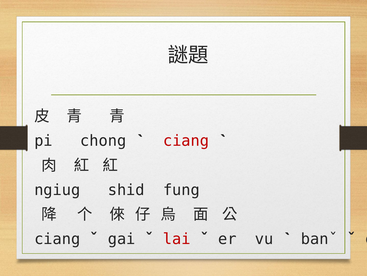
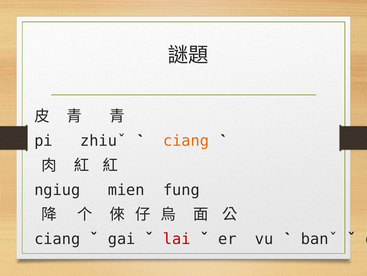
chong: chong -> zhiuˇ
ciang at (186, 141) colour: red -> orange
shid: shid -> mien
